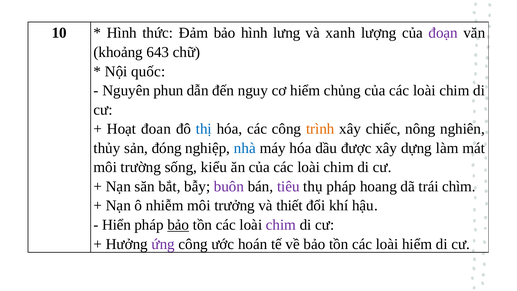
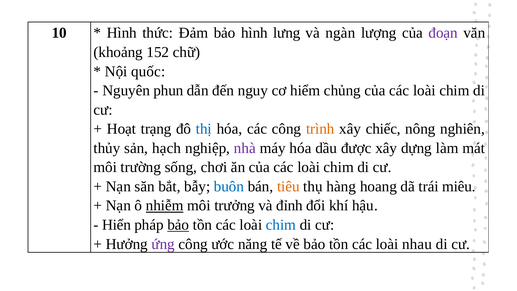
xanh: xanh -> ngàn
643: 643 -> 152
đoan: đoan -> trạng
đóng: đóng -> hạch
nhà colour: blue -> purple
kiểu: kiểu -> chơi
buôn colour: purple -> blue
tiêu colour: purple -> orange
thụ pháp: pháp -> hàng
chìm: chìm -> miêu
nhiễm underline: none -> present
thiết: thiết -> đỉnh
chim at (281, 225) colour: purple -> blue
hoán: hoán -> năng
loài hiểm: hiểm -> nhau
